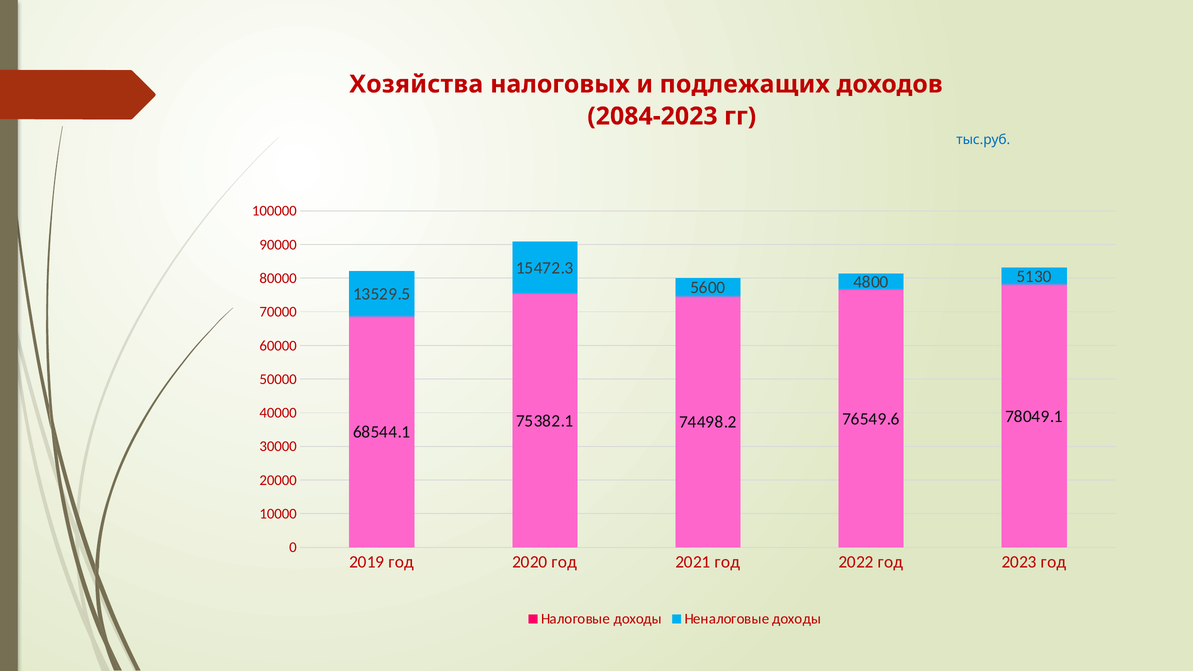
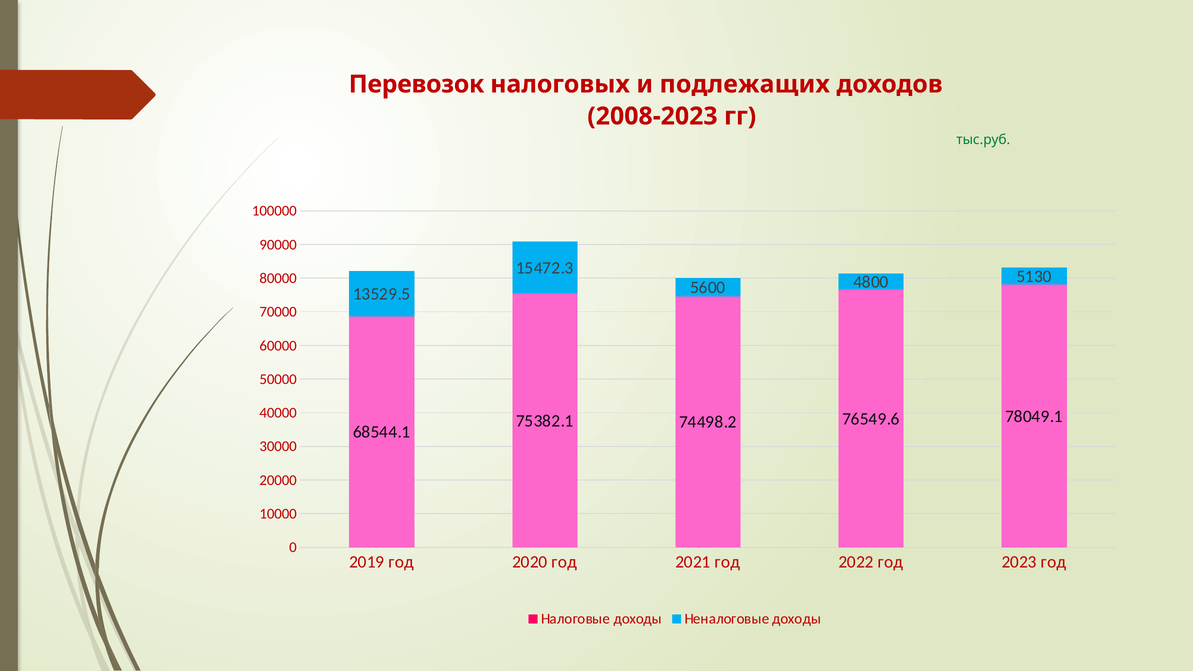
Хозяйства: Хозяйства -> Перевозок
2084-2023: 2084-2023 -> 2008-2023
тыс.руб colour: blue -> green
